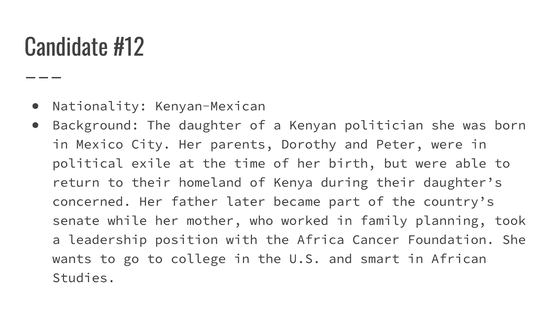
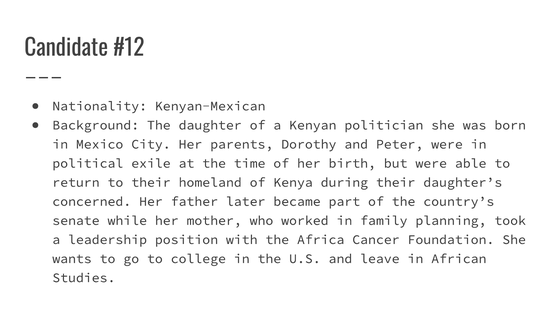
smart: smart -> leave
